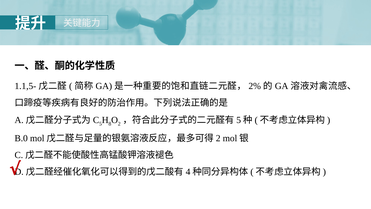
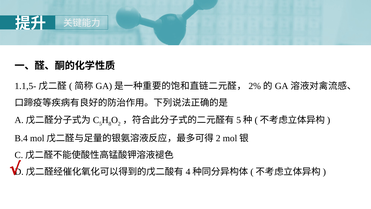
B.0: B.0 -> B.4
